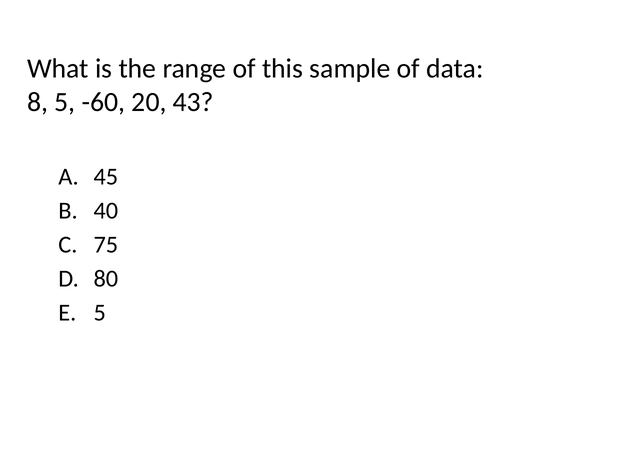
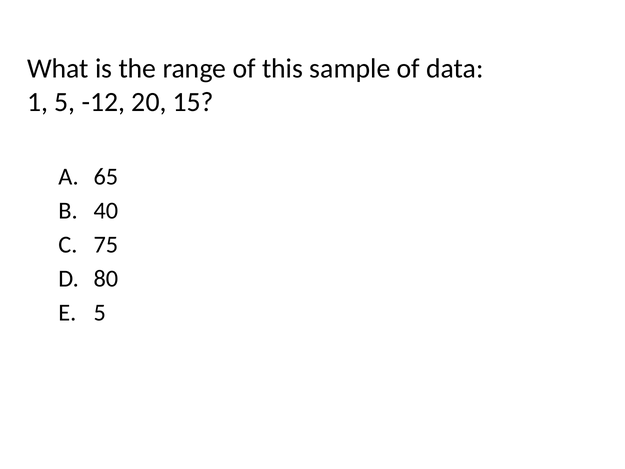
8: 8 -> 1
-60: -60 -> -12
43: 43 -> 15
45: 45 -> 65
